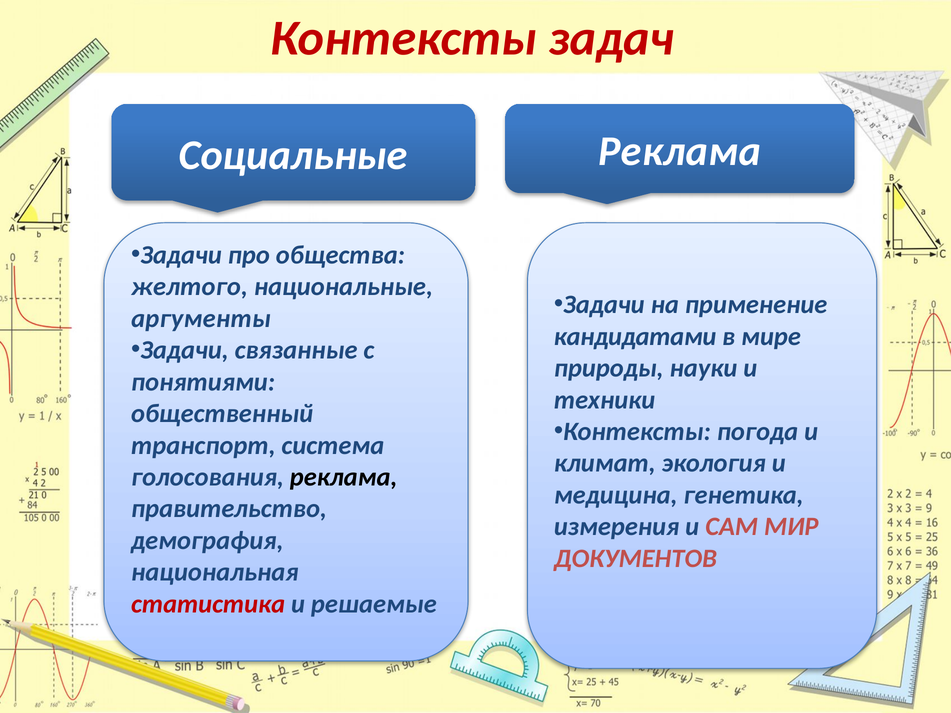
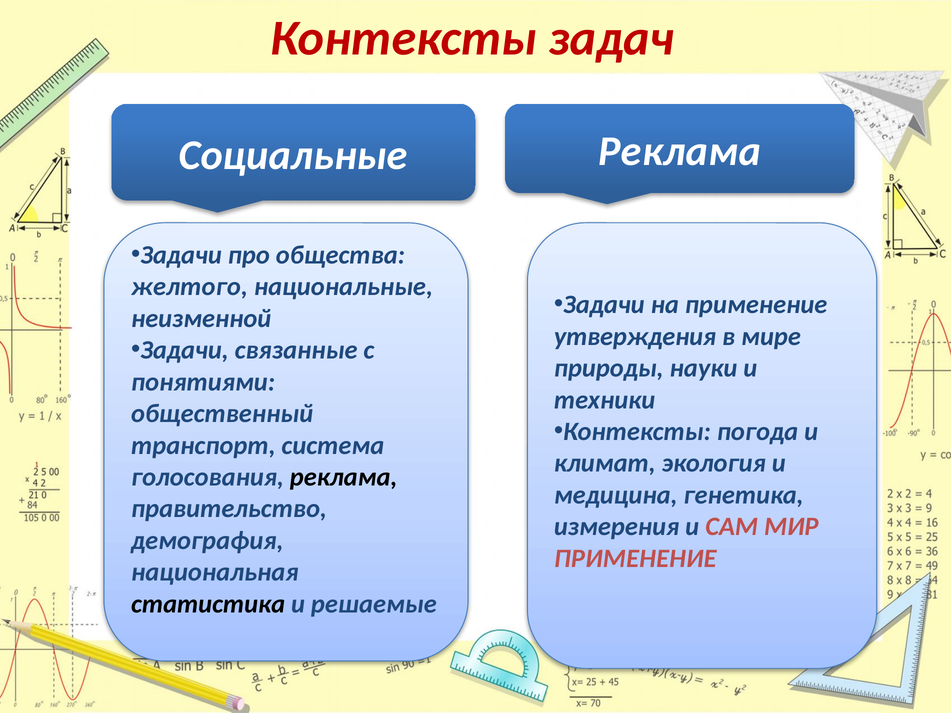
аргументы: аргументы -> неизменной
кандидатами: кандидатами -> утверждения
ДОКУМЕНТОВ at (635, 559): ДОКУМЕНТОВ -> ПРИМЕНЕНИЕ
статистика colour: red -> black
